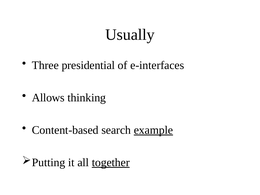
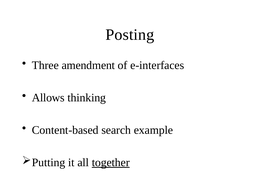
Usually: Usually -> Posting
presidential: presidential -> amendment
example underline: present -> none
